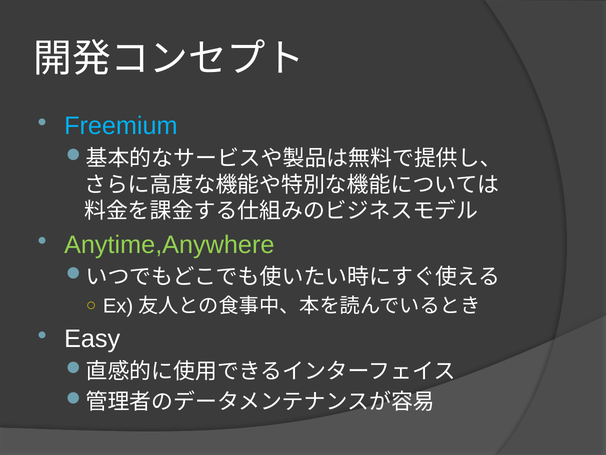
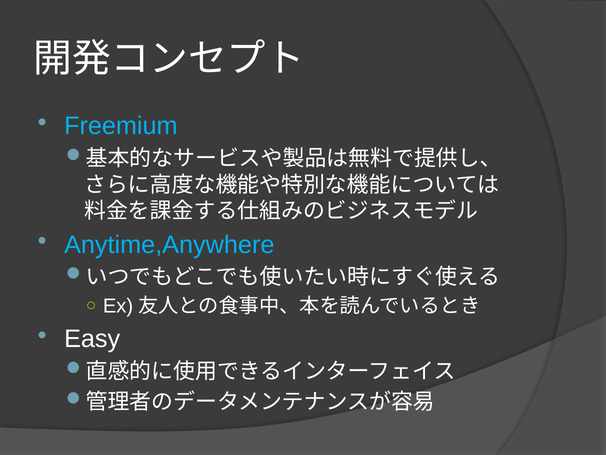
Anytime,Anywhere colour: light green -> light blue
